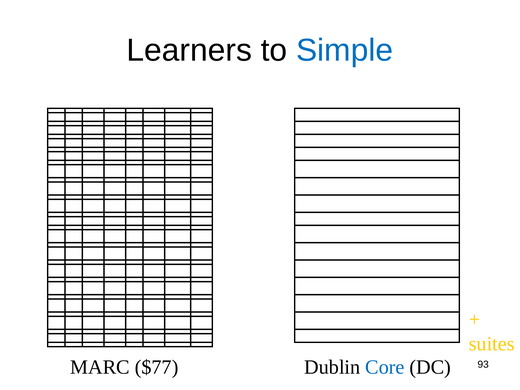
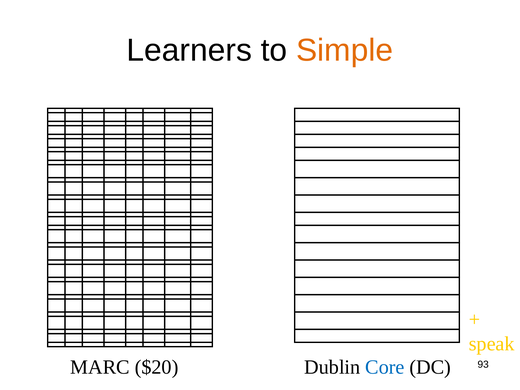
Simple colour: blue -> orange
suites: suites -> speak
$77: $77 -> $20
